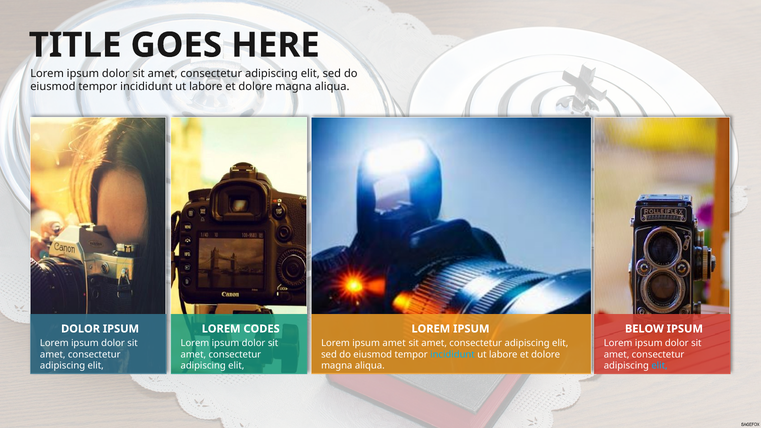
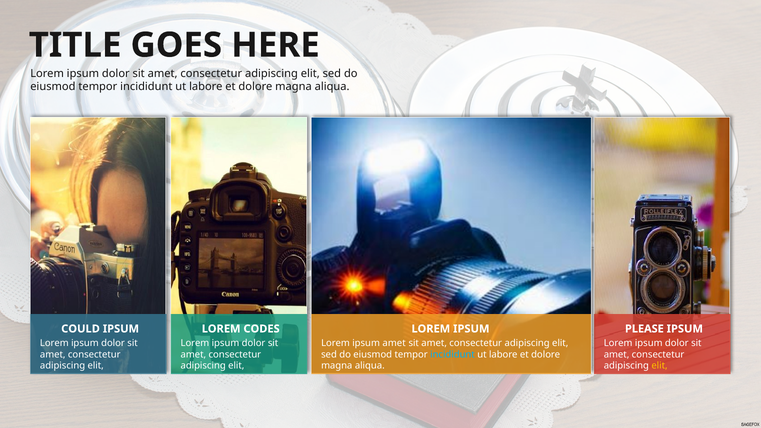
DOLOR at (81, 329): DOLOR -> COULD
BELOW: BELOW -> PLEASE
elit at (659, 366) colour: light blue -> yellow
